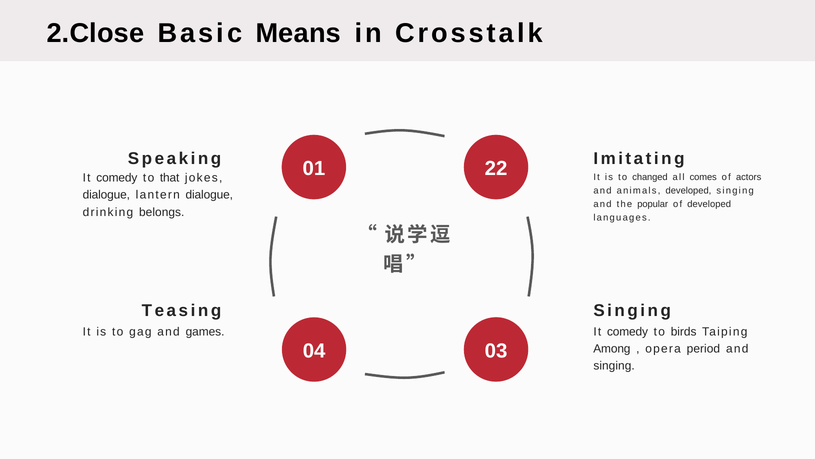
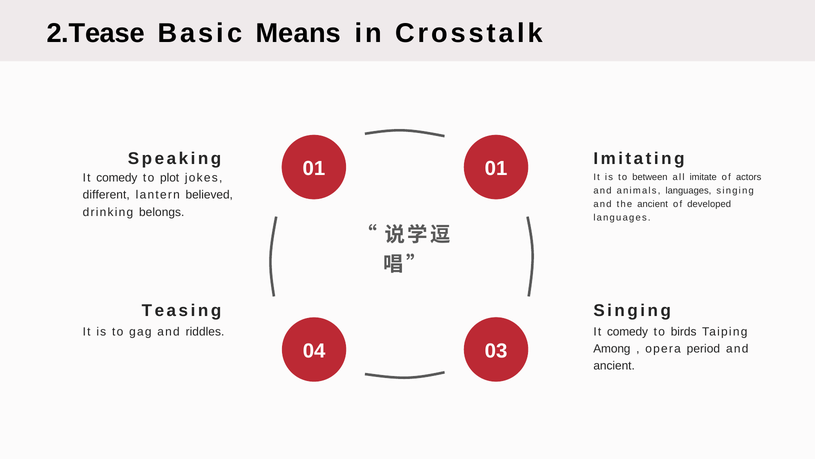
2.Close: 2.Close -> 2.Tease
01 22: 22 -> 01
that: that -> plot
changed: changed -> between
comes: comes -> imitate
animals developed: developed -> languages
dialogue at (106, 195): dialogue -> different
lantern dialogue: dialogue -> believed
the popular: popular -> ancient
games: games -> riddles
singing at (614, 366): singing -> ancient
